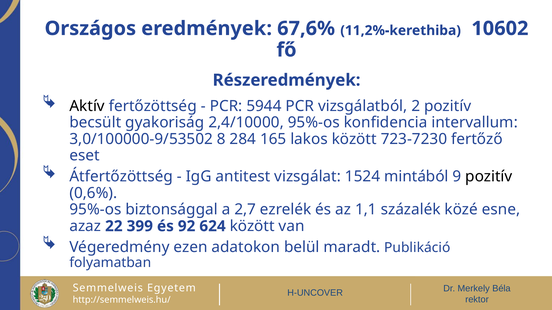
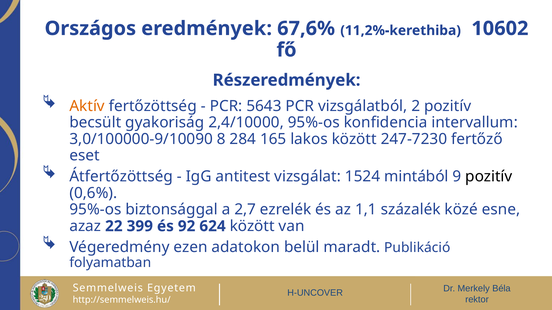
Aktív colour: black -> orange
5944: 5944 -> 5643
3,0/100000-9/53502: 3,0/100000-9/53502 -> 3,0/100000-9/10090
723-7230: 723-7230 -> 247-7230
